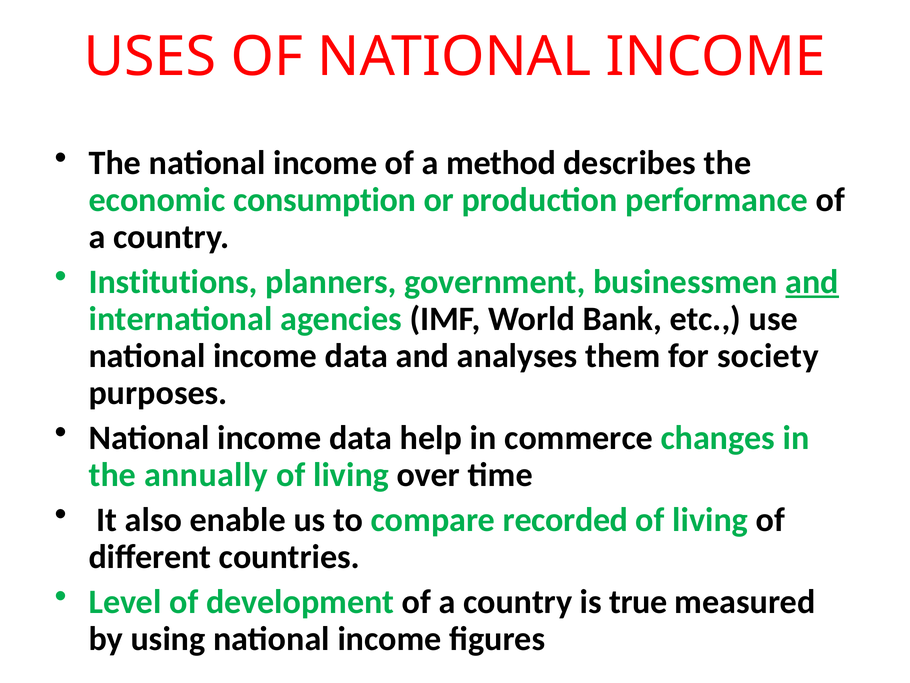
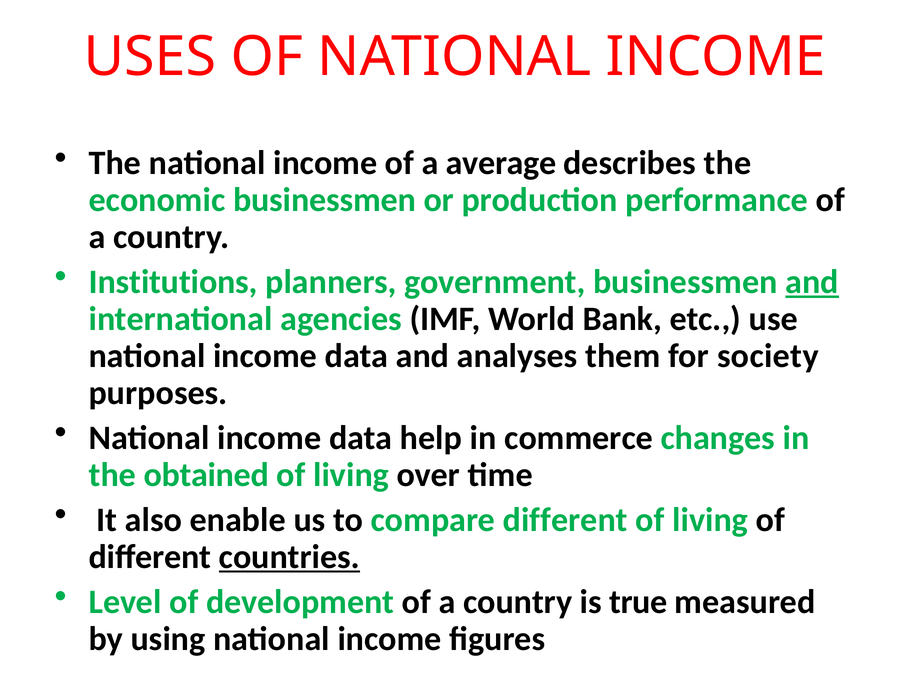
method: method -> average
economic consumption: consumption -> businessmen
annually: annually -> obtained
compare recorded: recorded -> different
countries underline: none -> present
